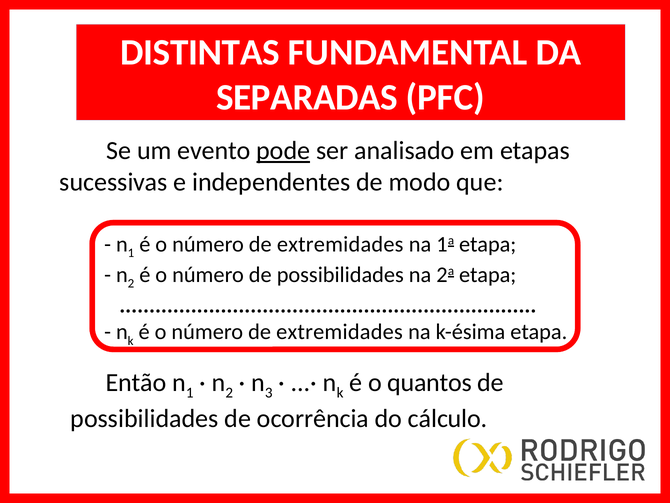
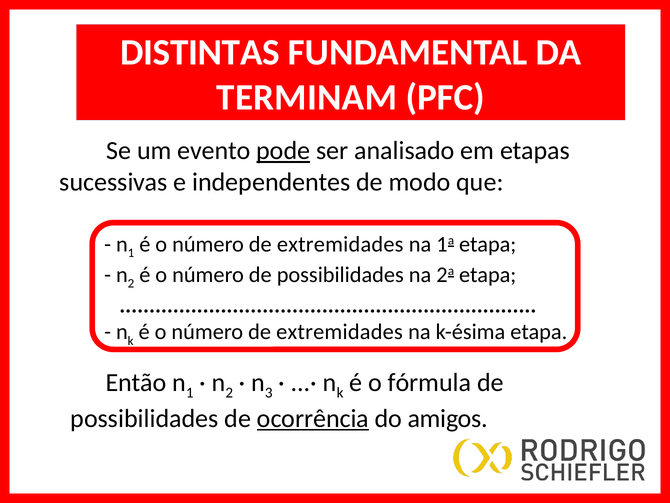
SEPARADAS: SEPARADAS -> TERMINAM
quantos: quantos -> fórmula
ocorrência underline: none -> present
cálculo: cálculo -> amigos
